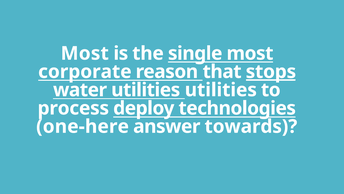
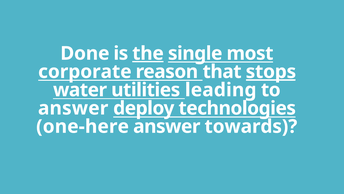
Most at (85, 53): Most -> Done
the underline: none -> present
utilities utilities: utilities -> leading
process at (73, 108): process -> answer
